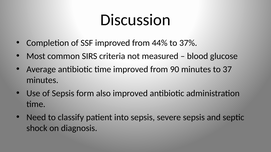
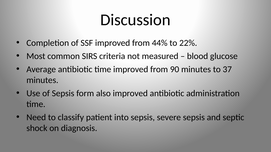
37%: 37% -> 22%
